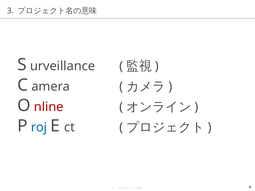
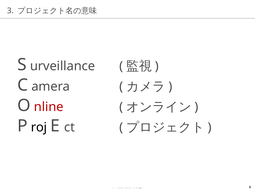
roj colour: blue -> black
